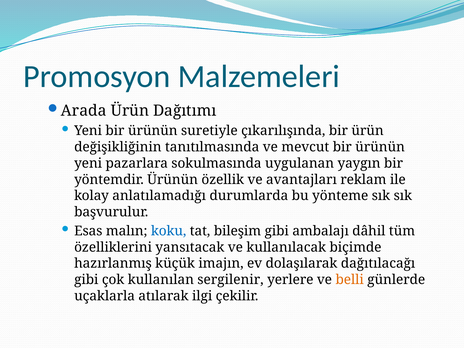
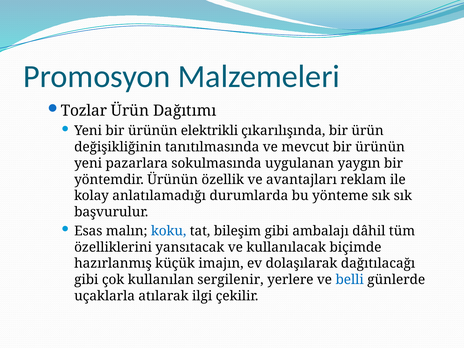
Arada: Arada -> Tozlar
suretiyle: suretiyle -> elektrikli
belli colour: orange -> blue
